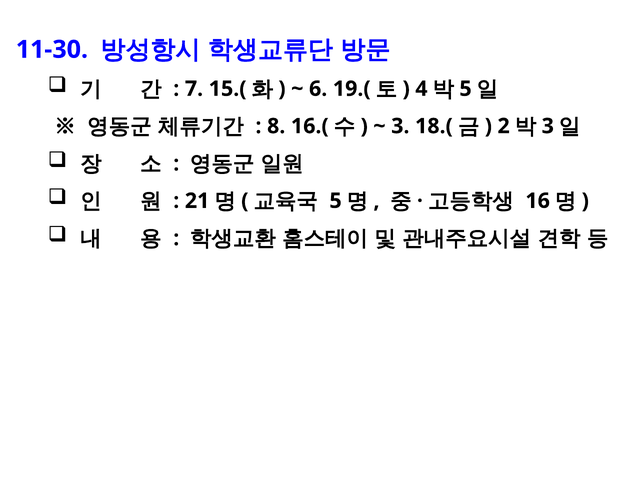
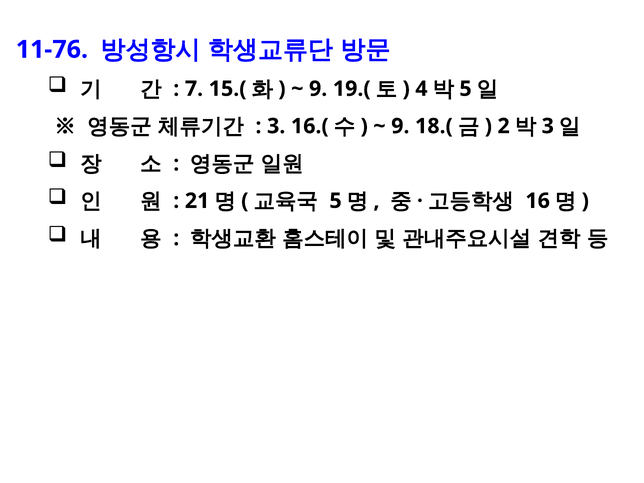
11-30: 11-30 -> 11-76
6 at (318, 89): 6 -> 9
8 at (276, 126): 8 -> 3
3 at (400, 126): 3 -> 9
